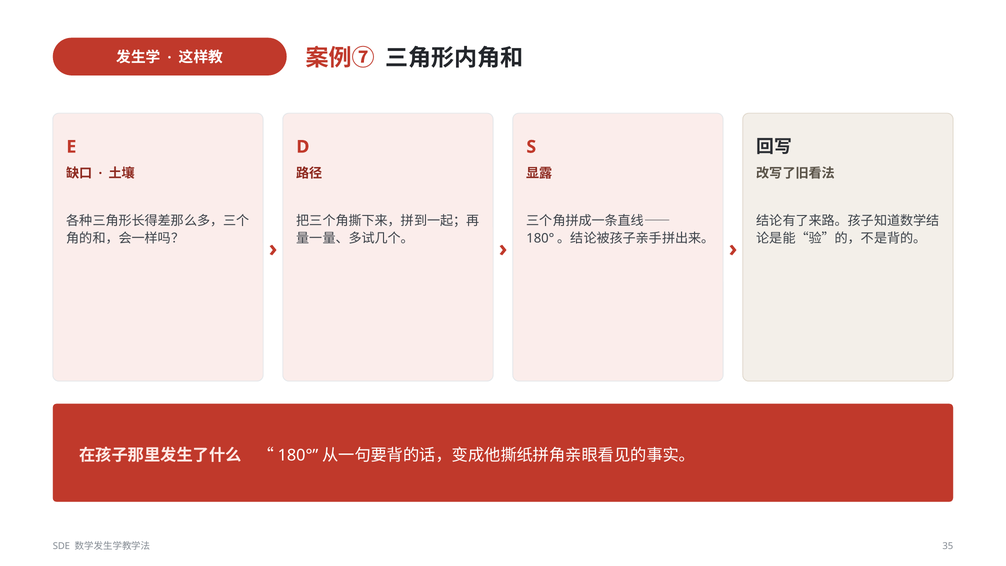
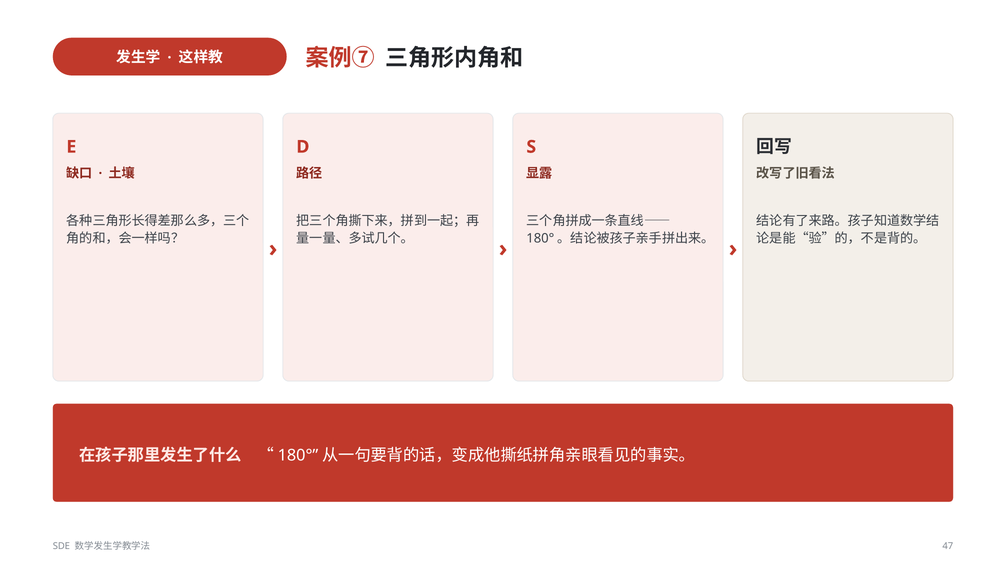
35: 35 -> 47
